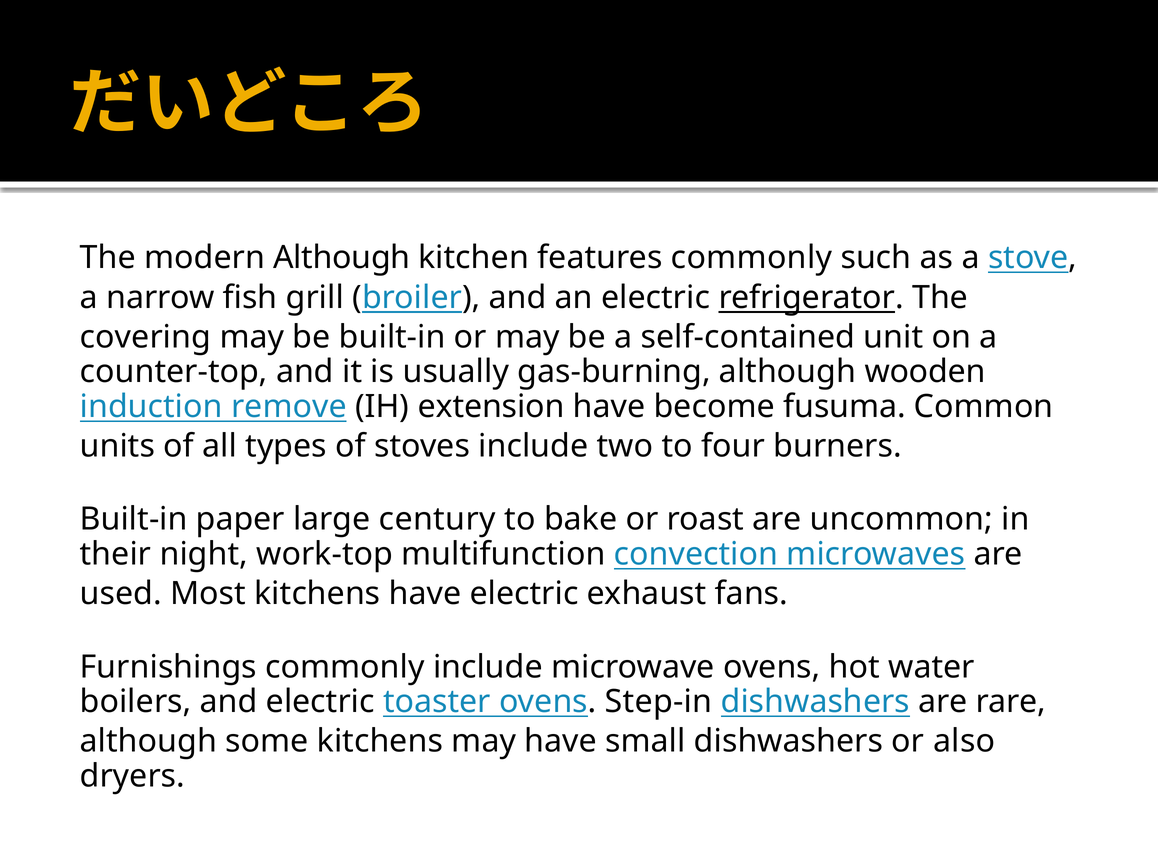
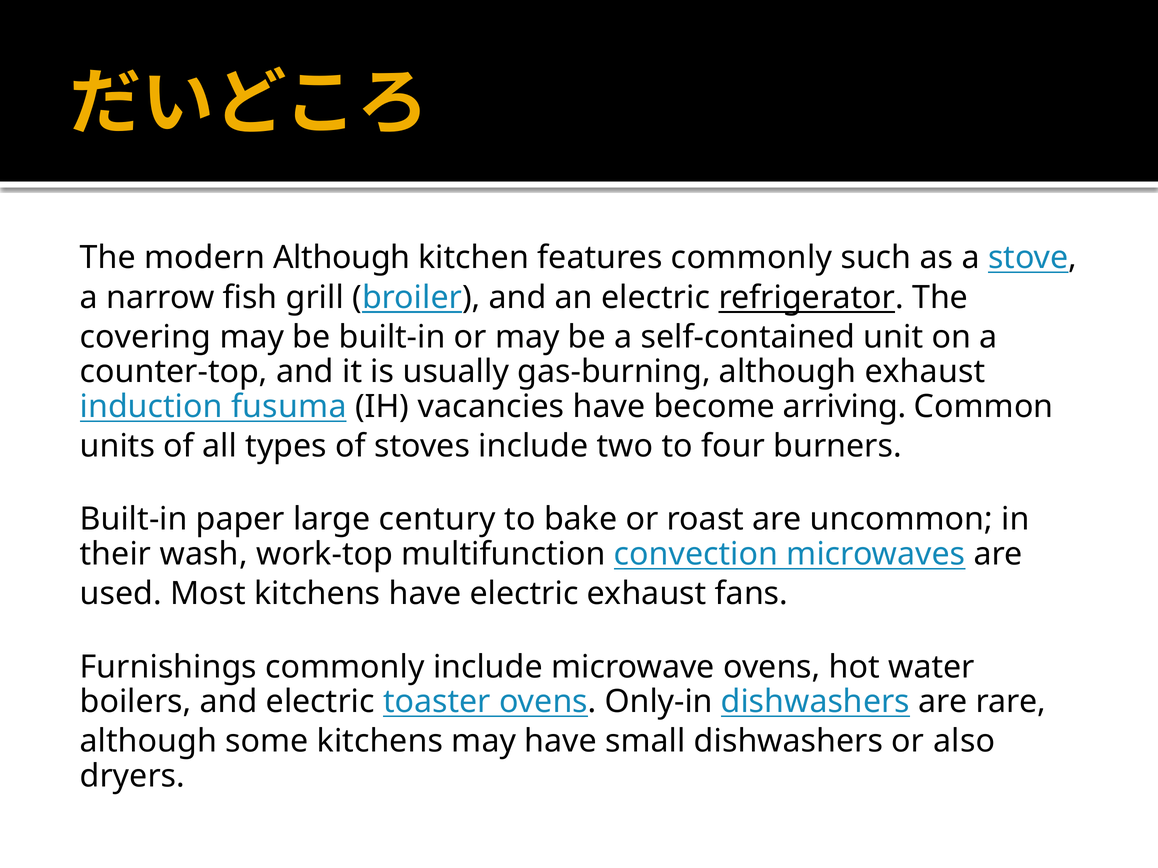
although wooden: wooden -> exhaust
remove: remove -> fusuma
extension: extension -> vacancies
fusuma: fusuma -> arriving
night: night -> wash
Step-in: Step-in -> Only-in
